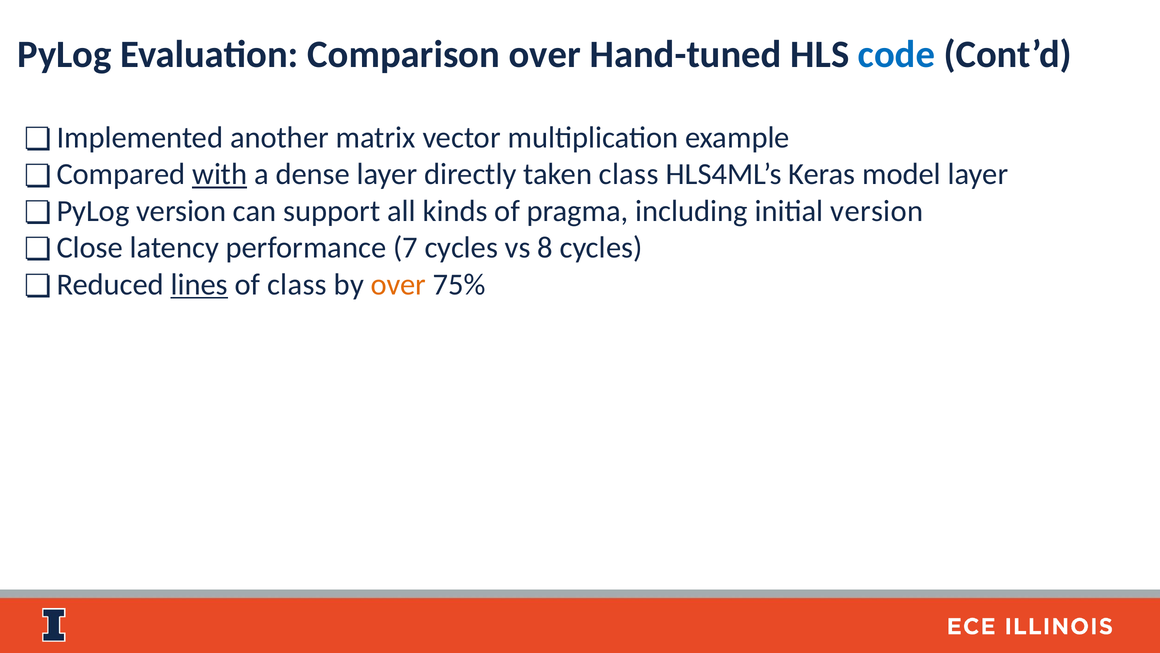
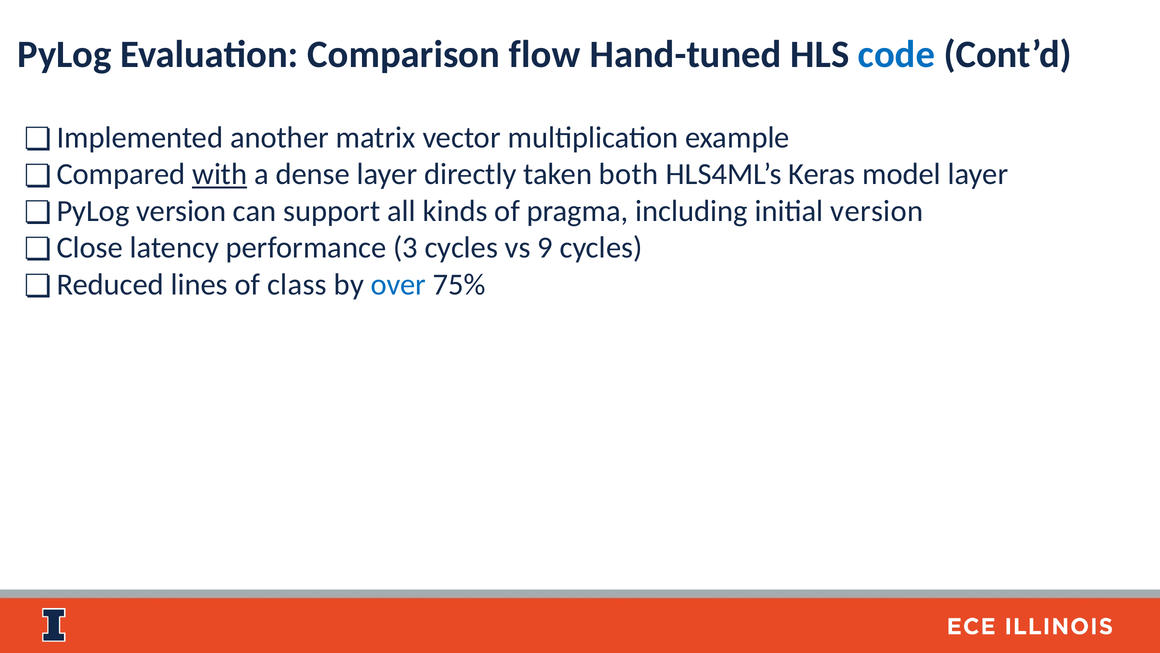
Comparison over: over -> flow
taken class: class -> both
7: 7 -> 3
8: 8 -> 9
lines underline: present -> none
over at (398, 284) colour: orange -> blue
